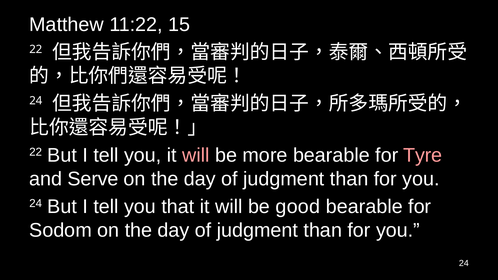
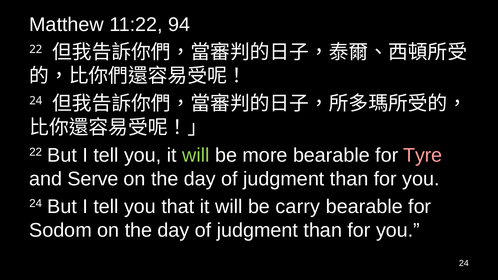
15: 15 -> 94
will at (196, 155) colour: pink -> light green
good: good -> carry
